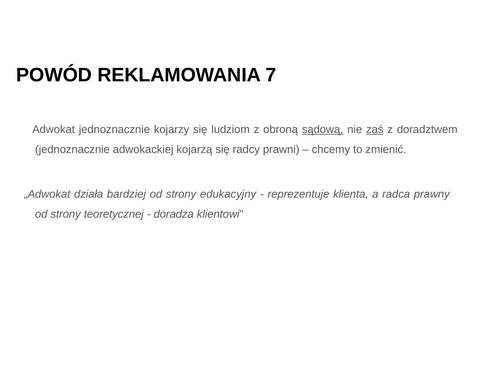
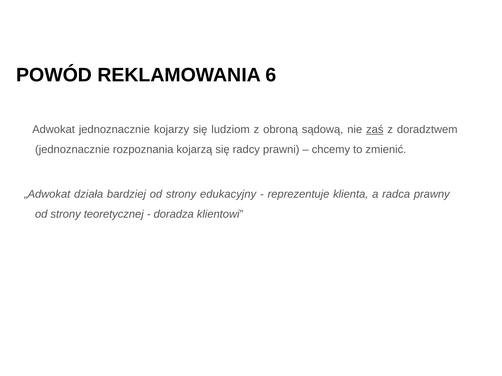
7: 7 -> 6
sądową underline: present -> none
adwokackiej: adwokackiej -> rozpoznania
